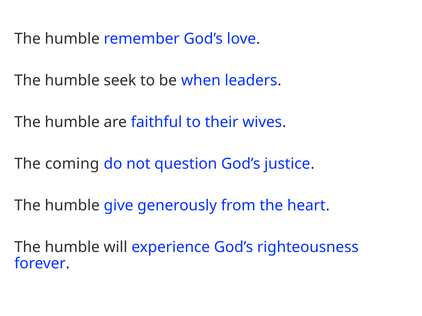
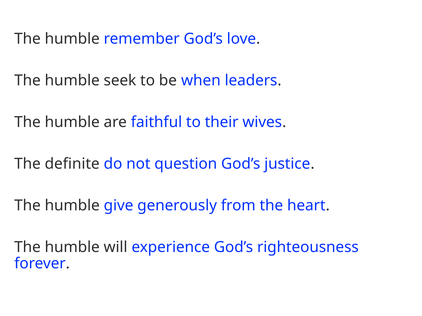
coming: coming -> definite
